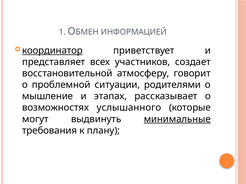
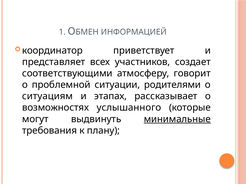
координатор underline: present -> none
восстановительной: восстановительной -> соответствующими
мышление: мышление -> ситуациям
